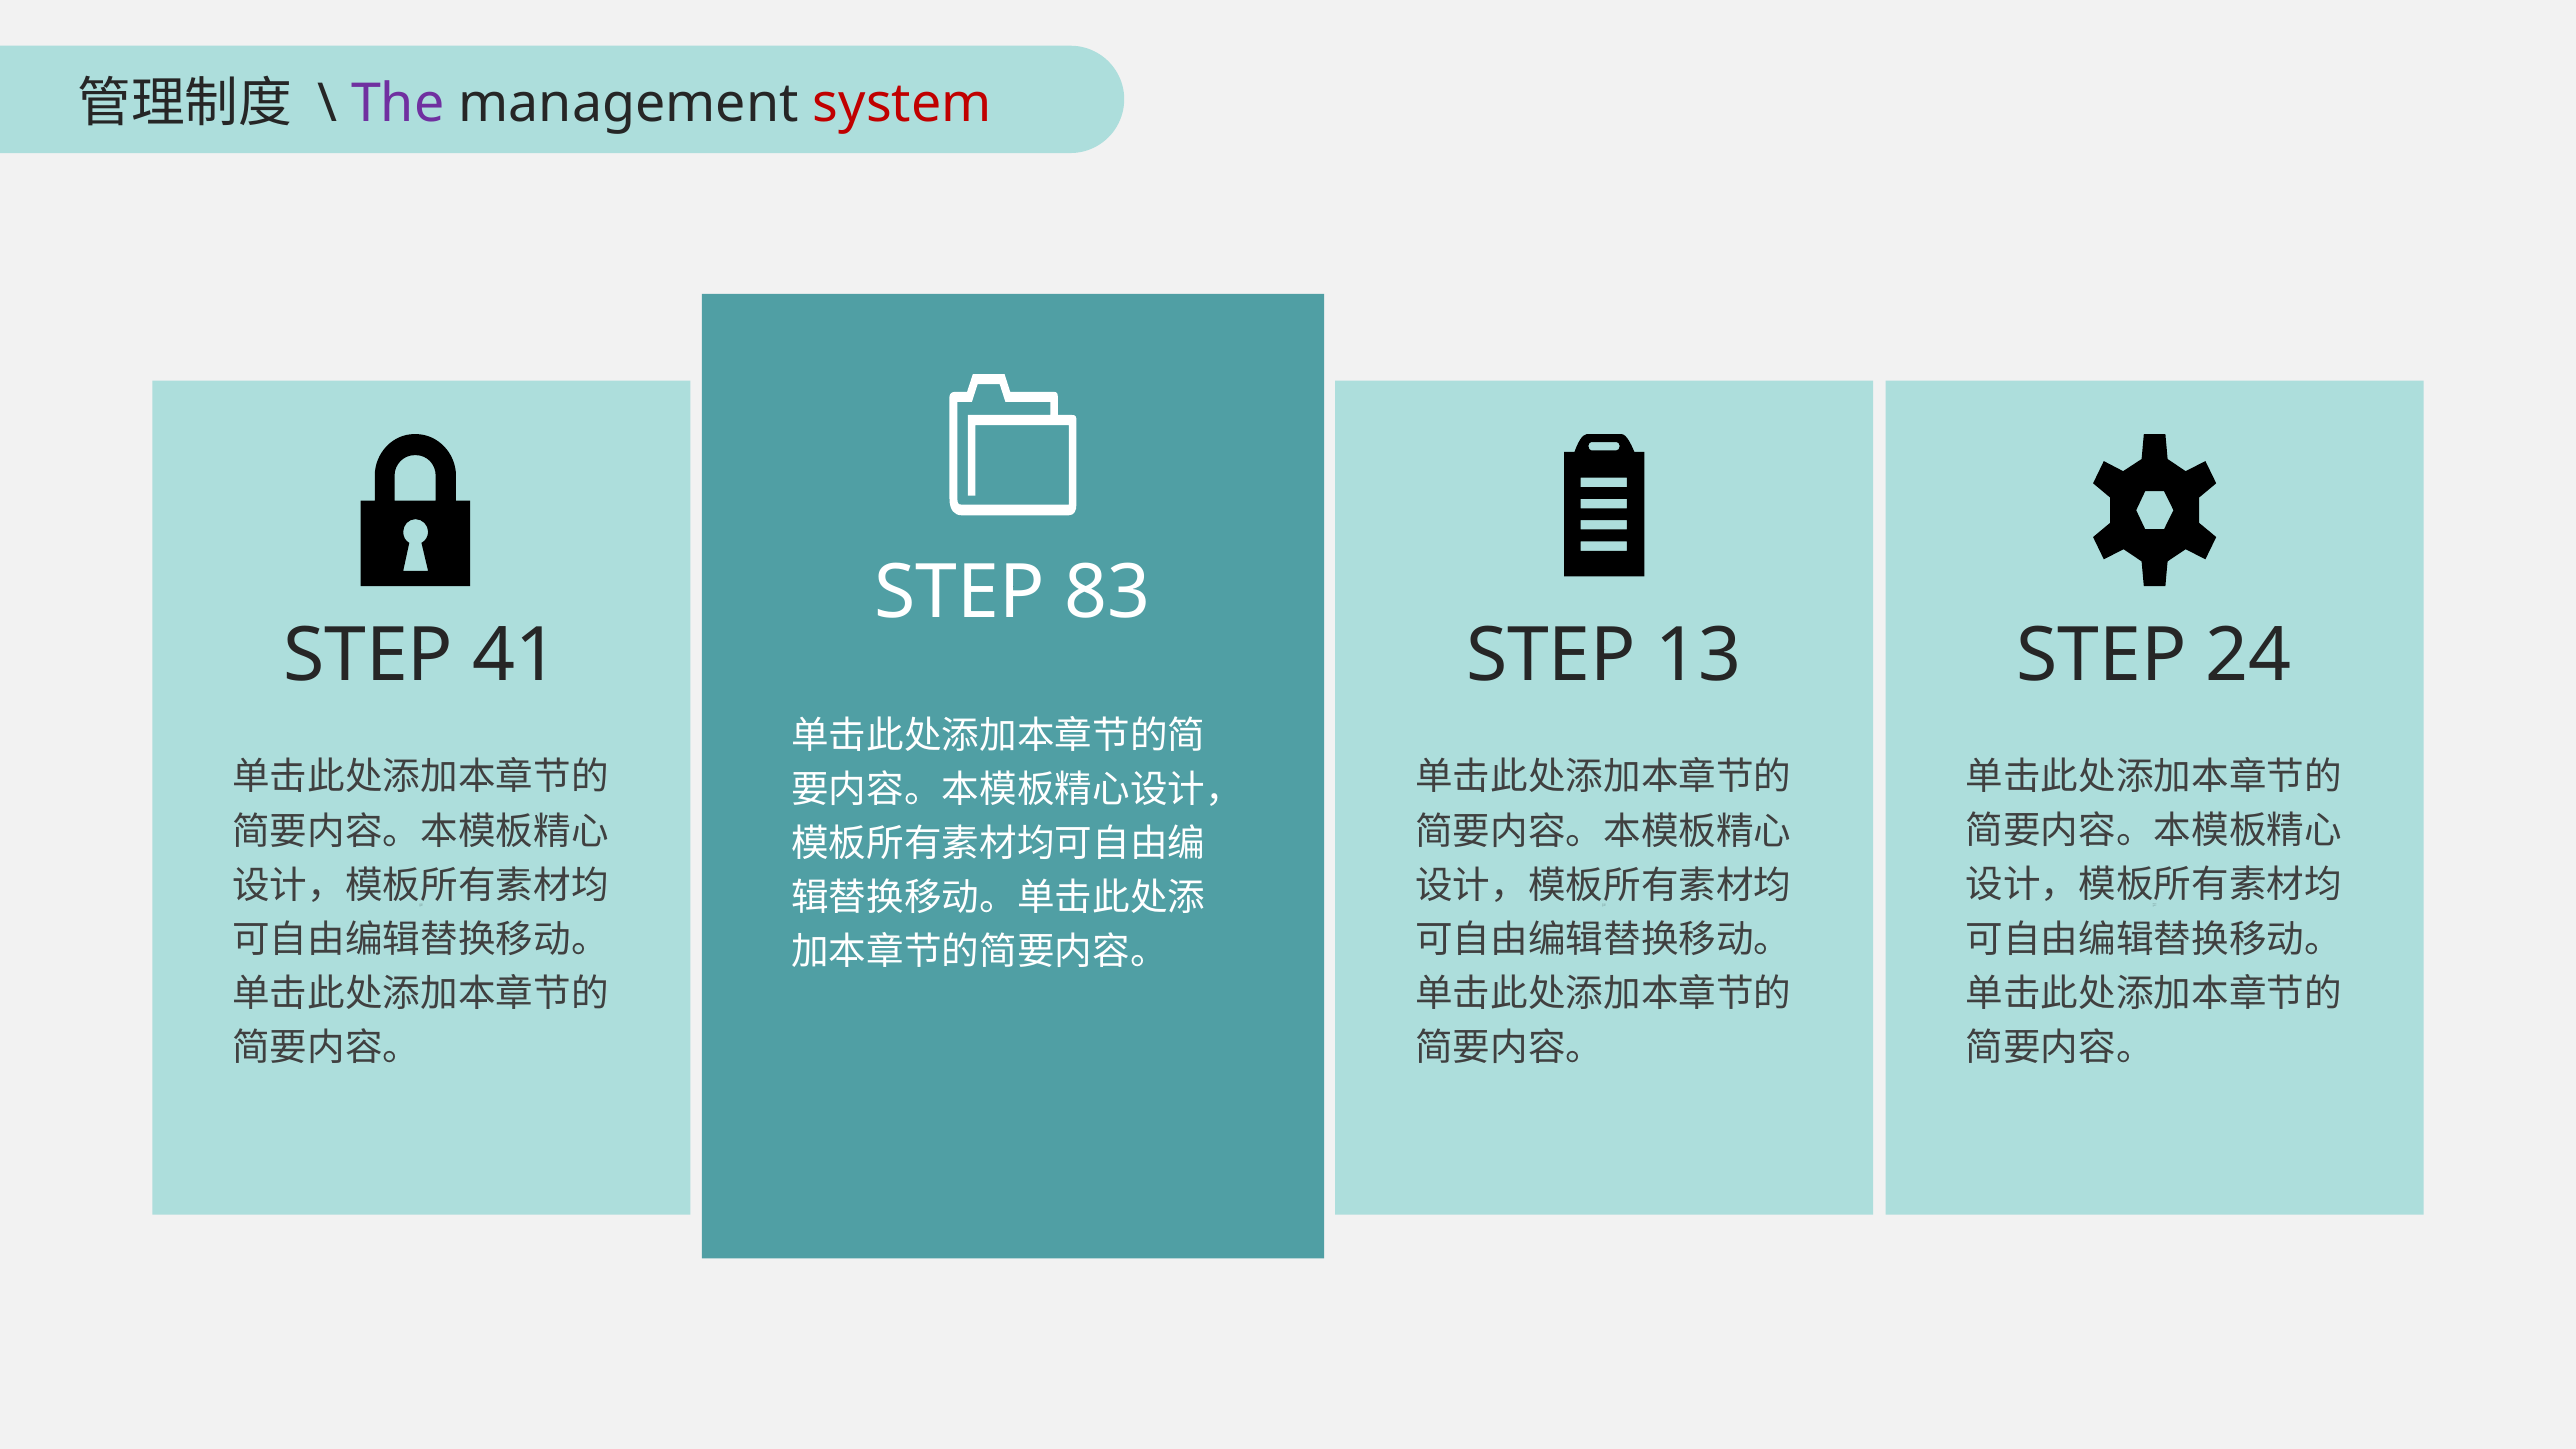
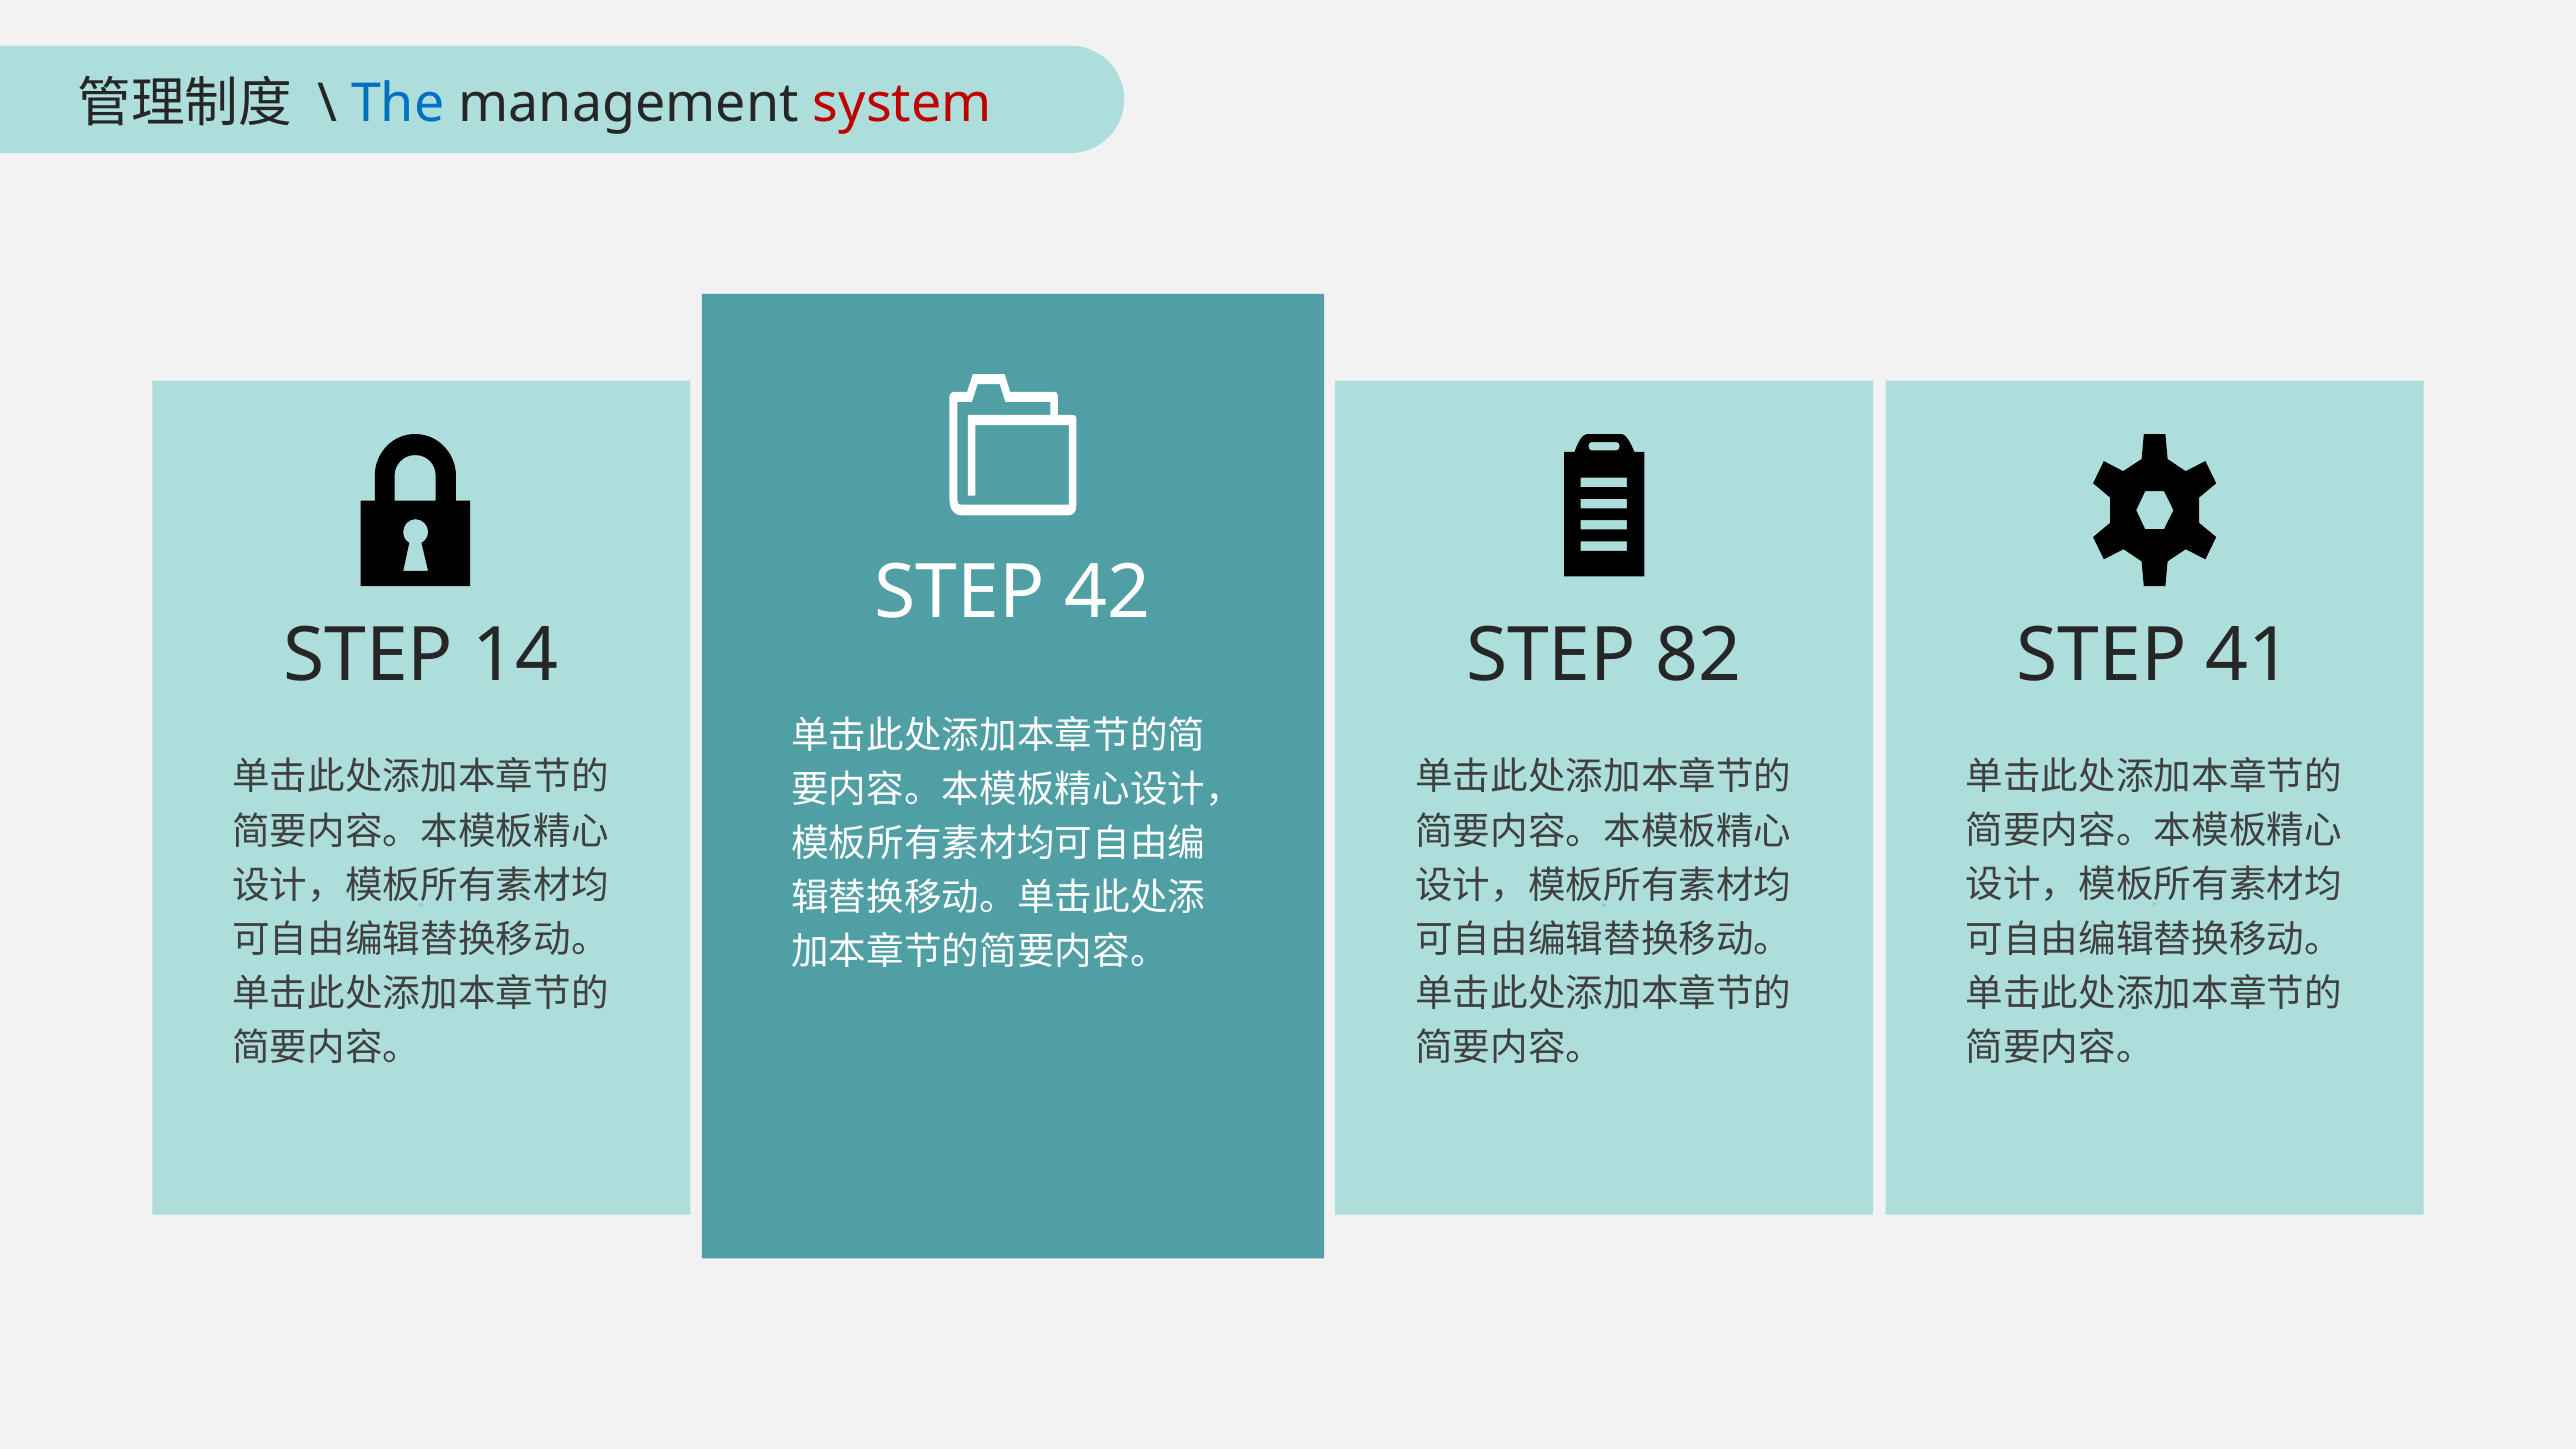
The colour: purple -> blue
83: 83 -> 42
41: 41 -> 14
13: 13 -> 82
24: 24 -> 41
